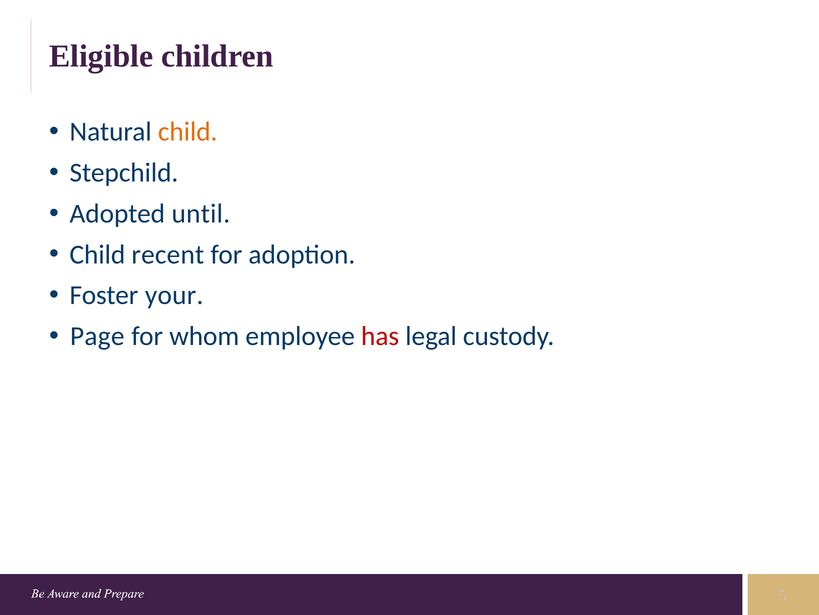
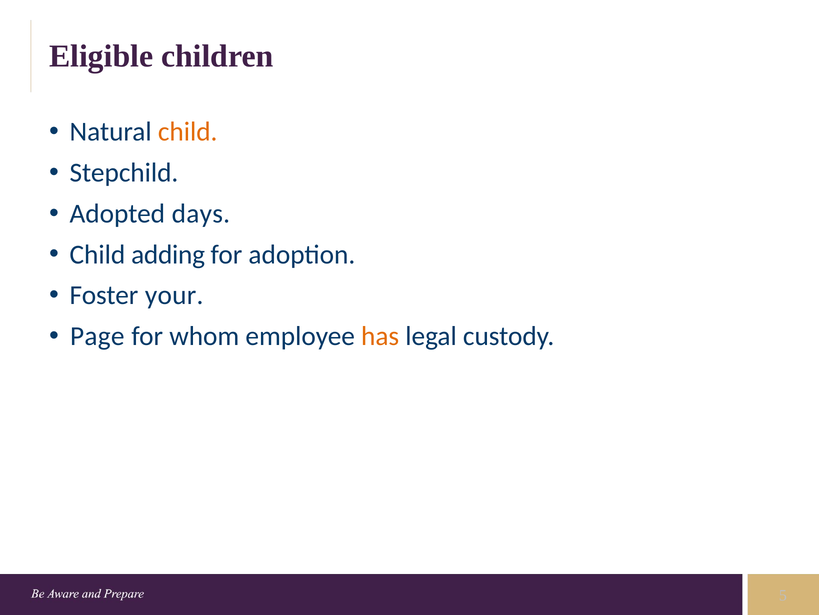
until: until -> days
recent: recent -> adding
has colour: red -> orange
